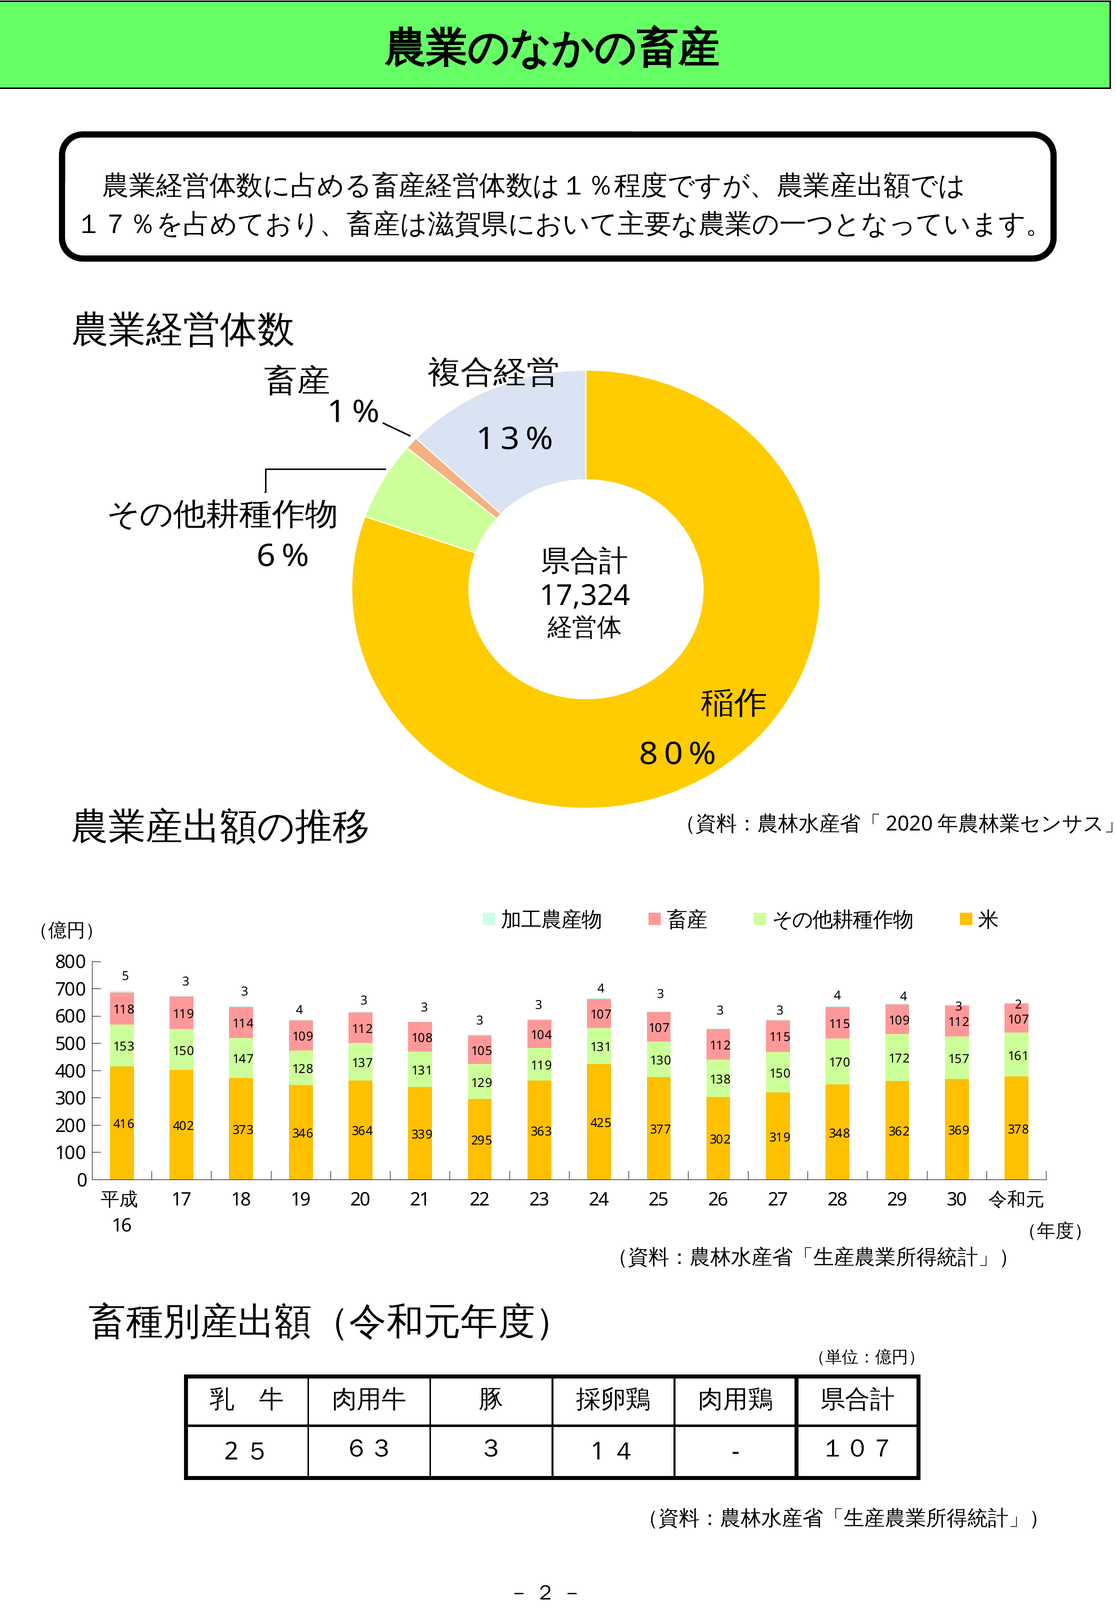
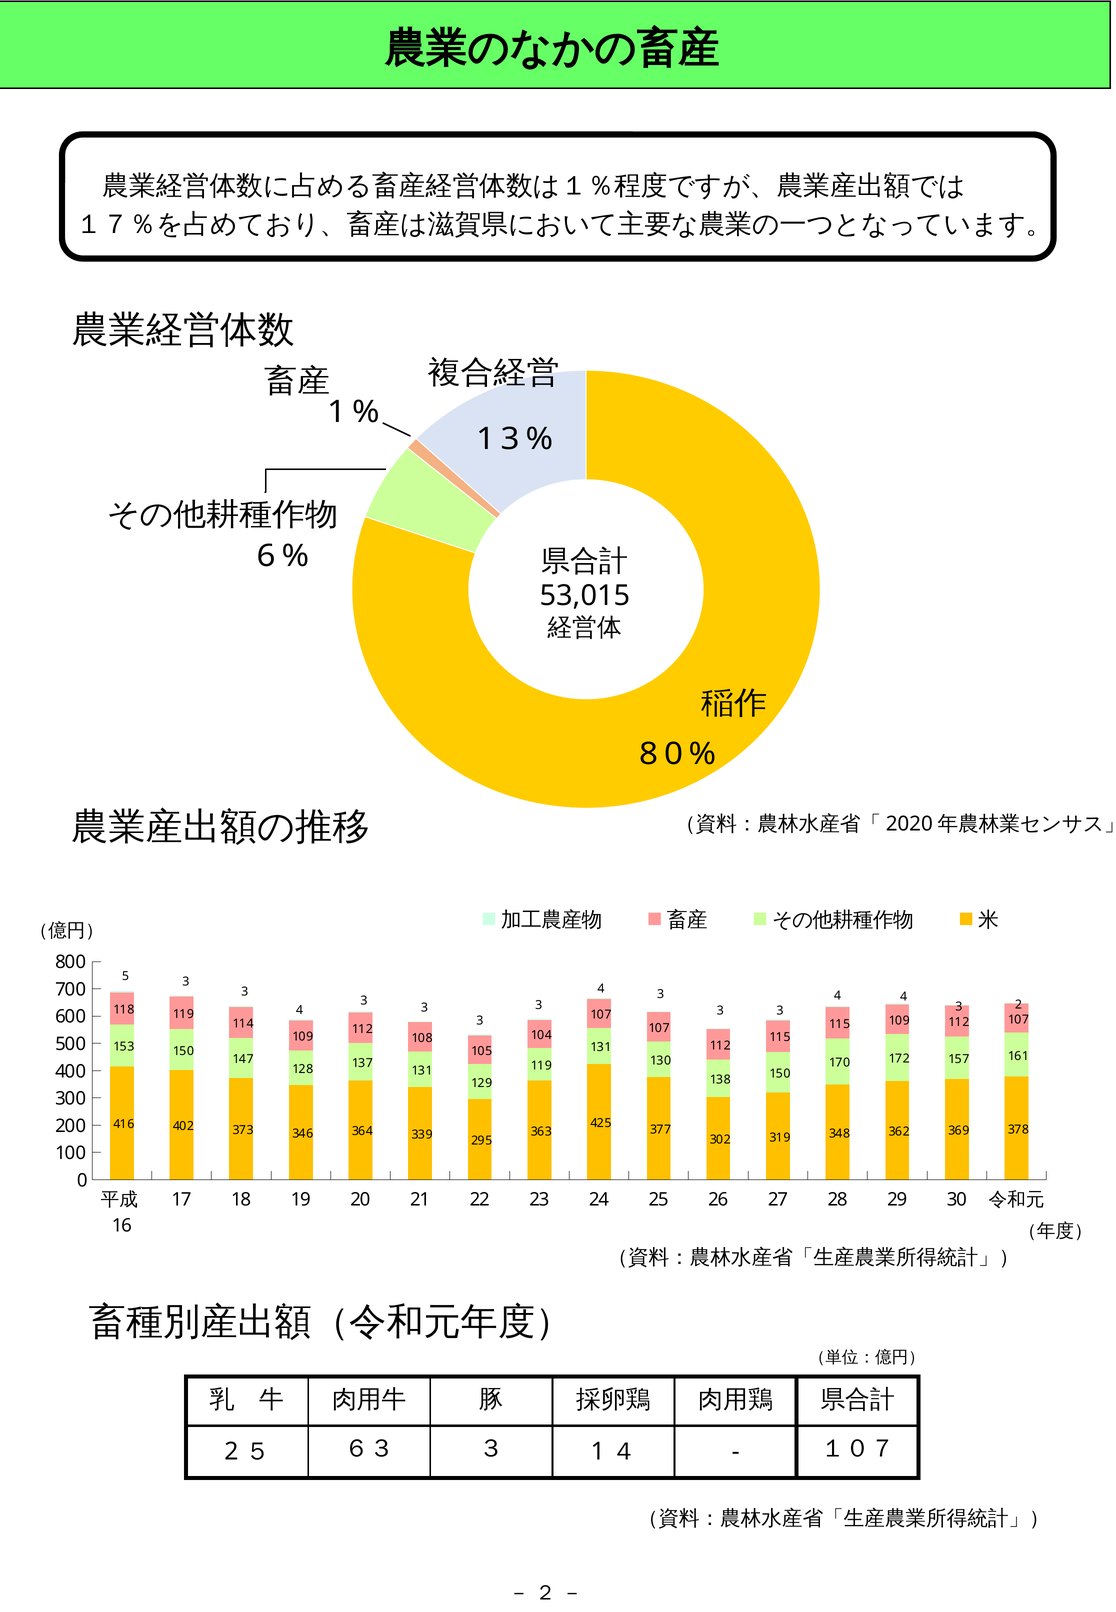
17,324: 17,324 -> 53,015
